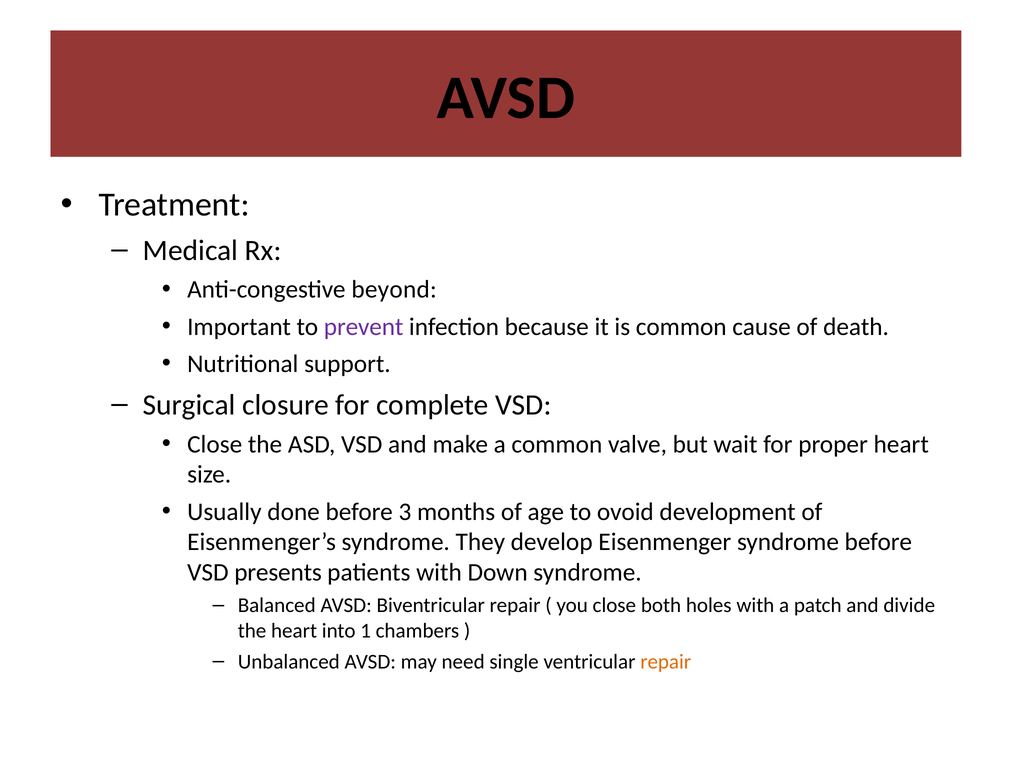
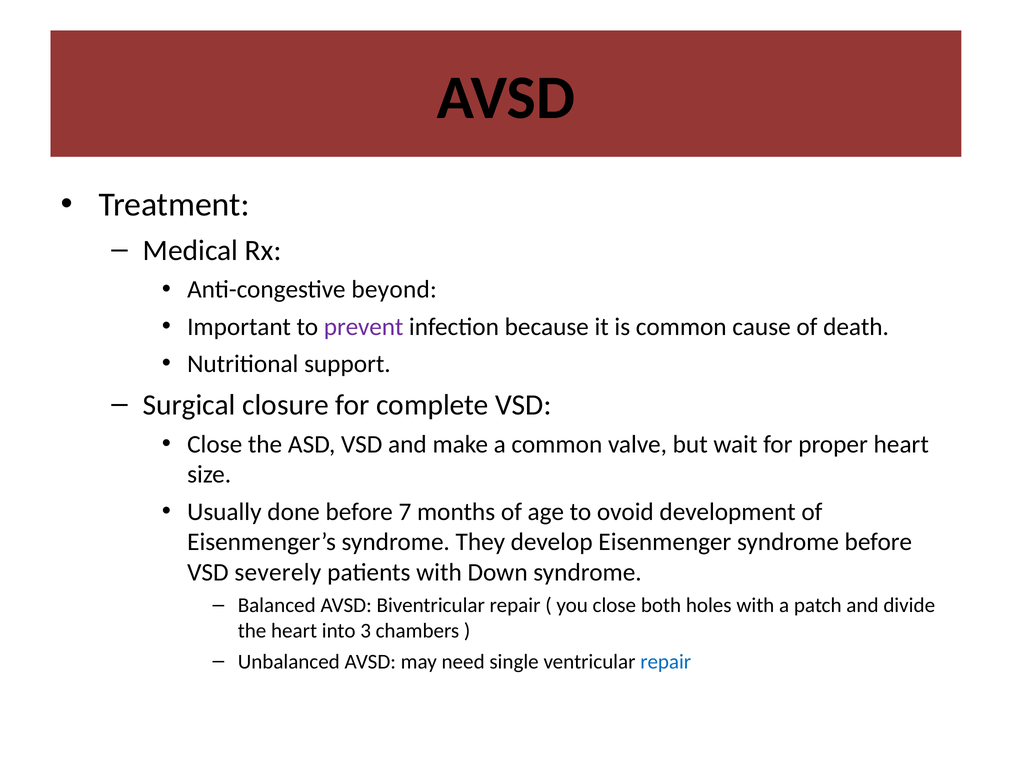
3: 3 -> 7
presents: presents -> severely
1: 1 -> 3
repair at (666, 662) colour: orange -> blue
